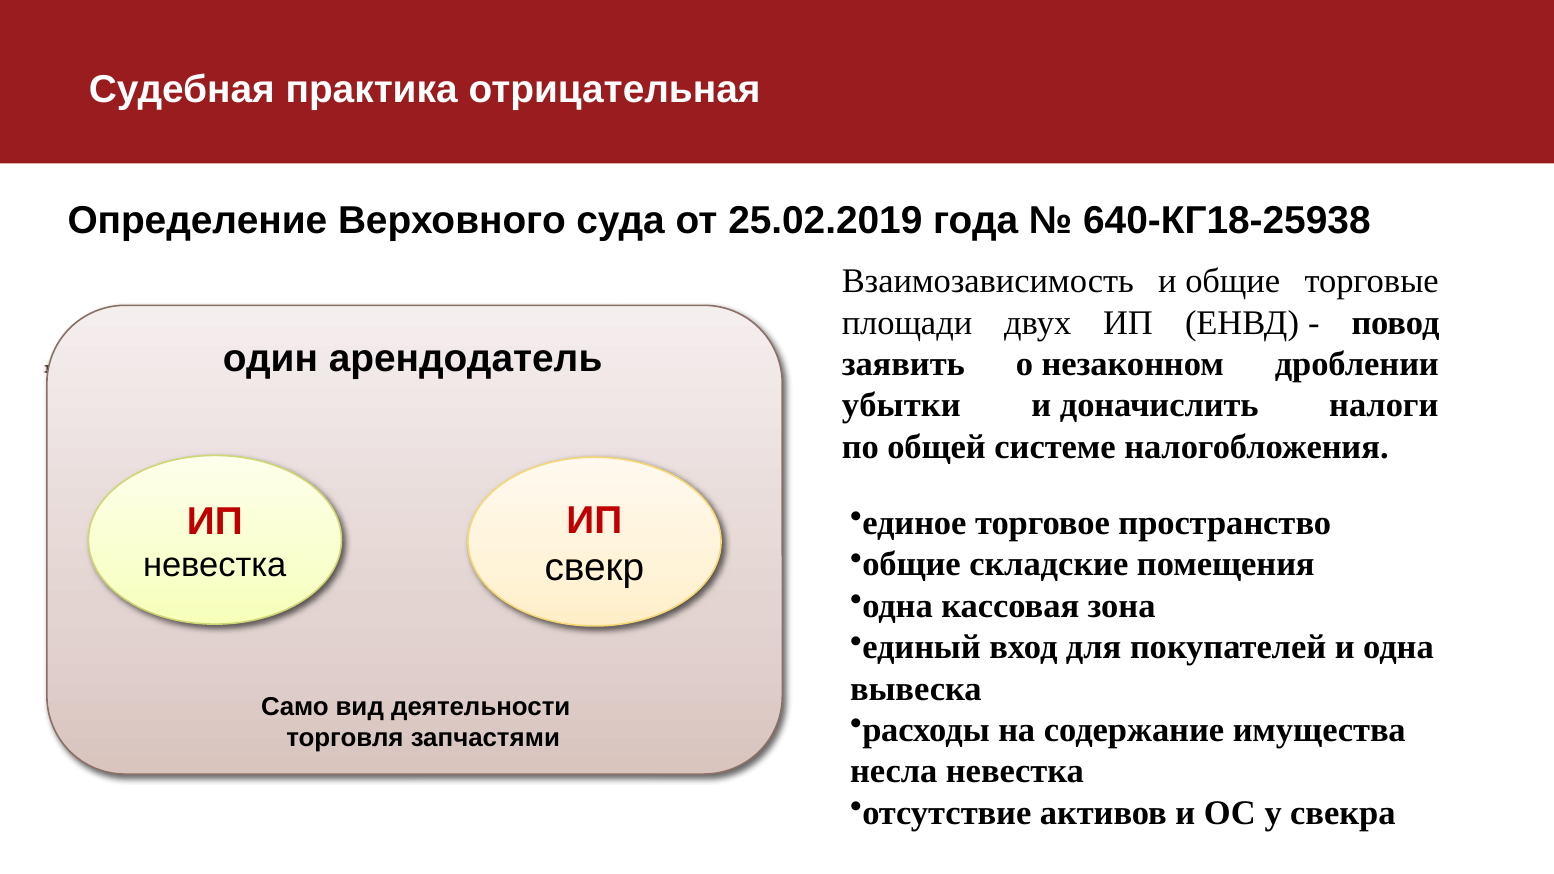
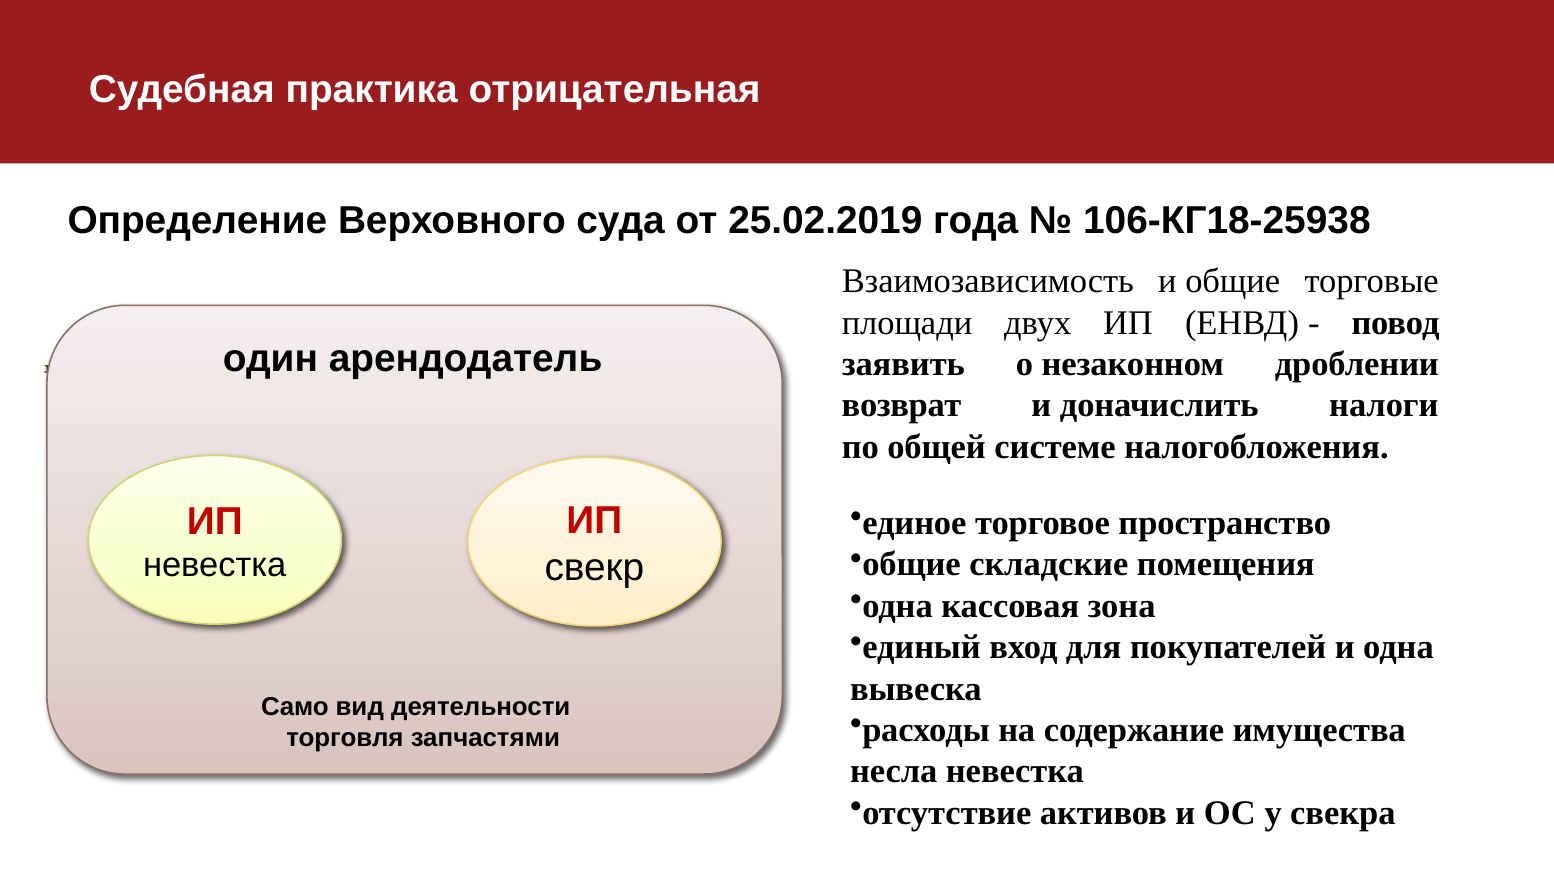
640-КГ18-25938: 640-КГ18-25938 -> 106-КГ18-25938
убытки: убытки -> возврат
